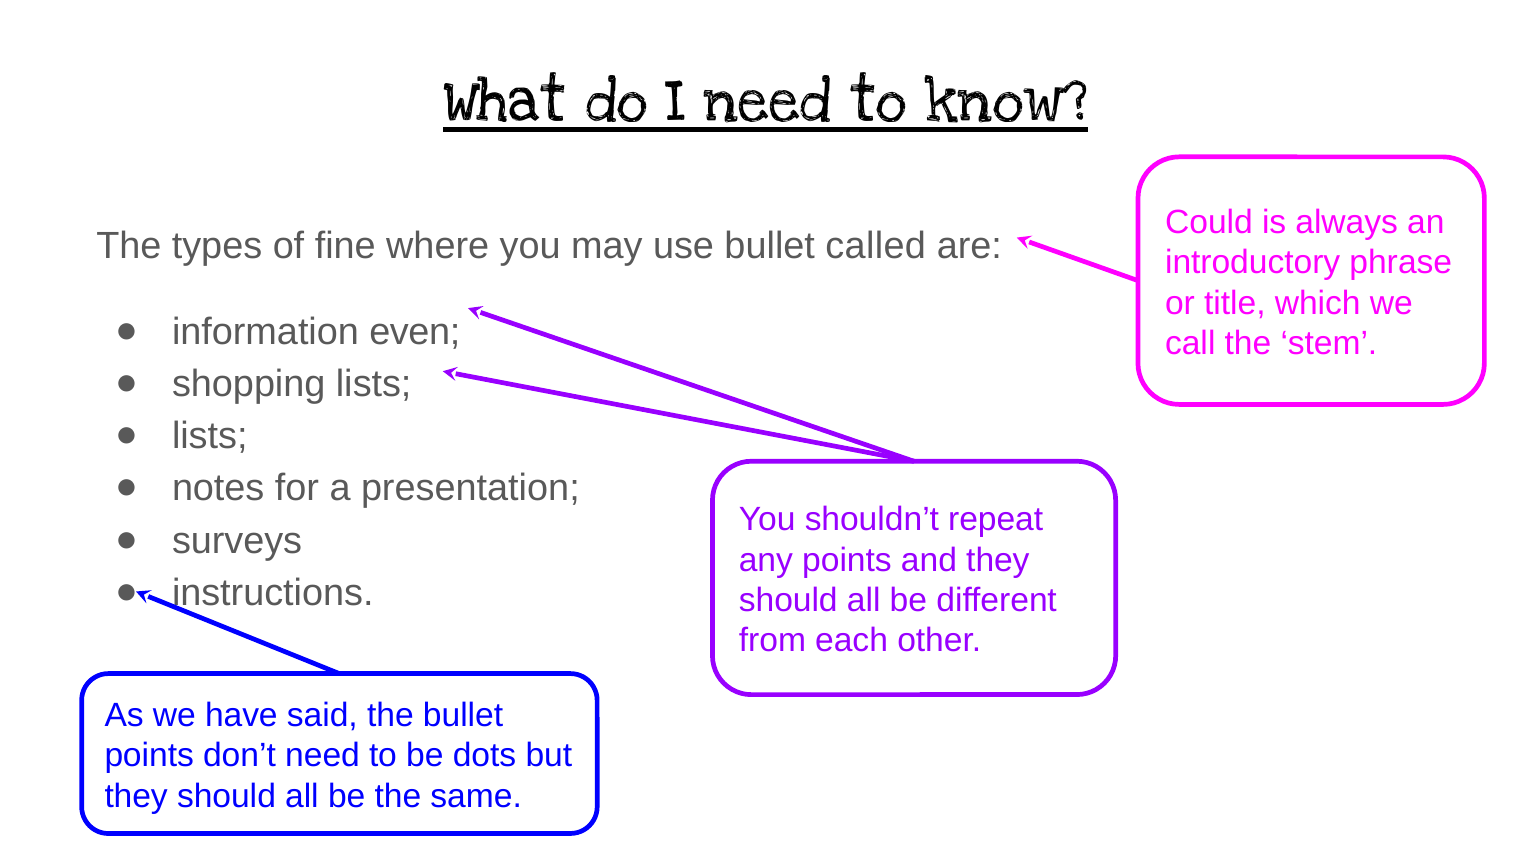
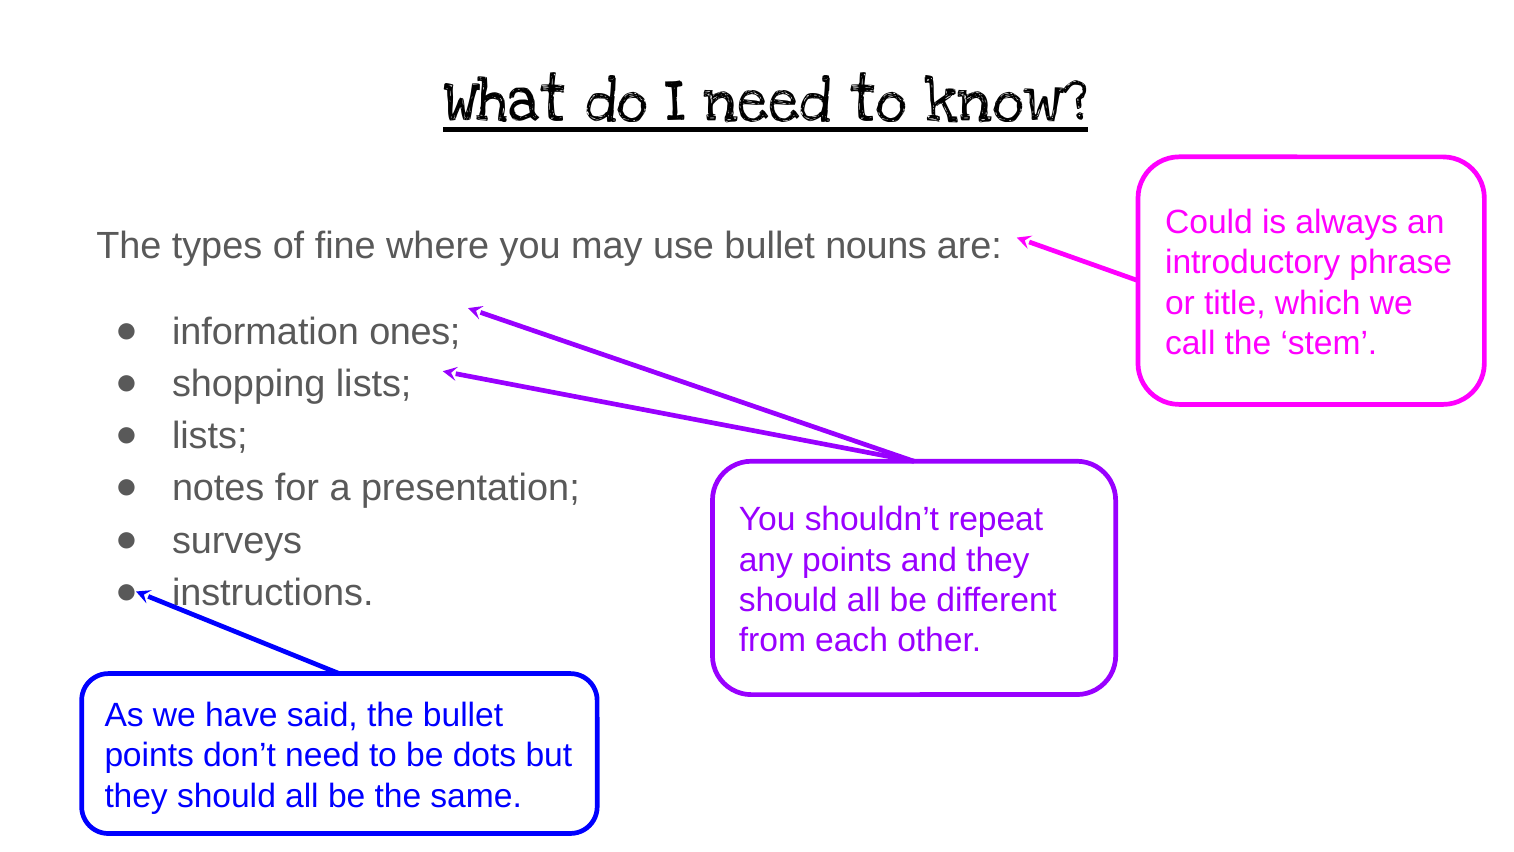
called: called -> nouns
even: even -> ones
